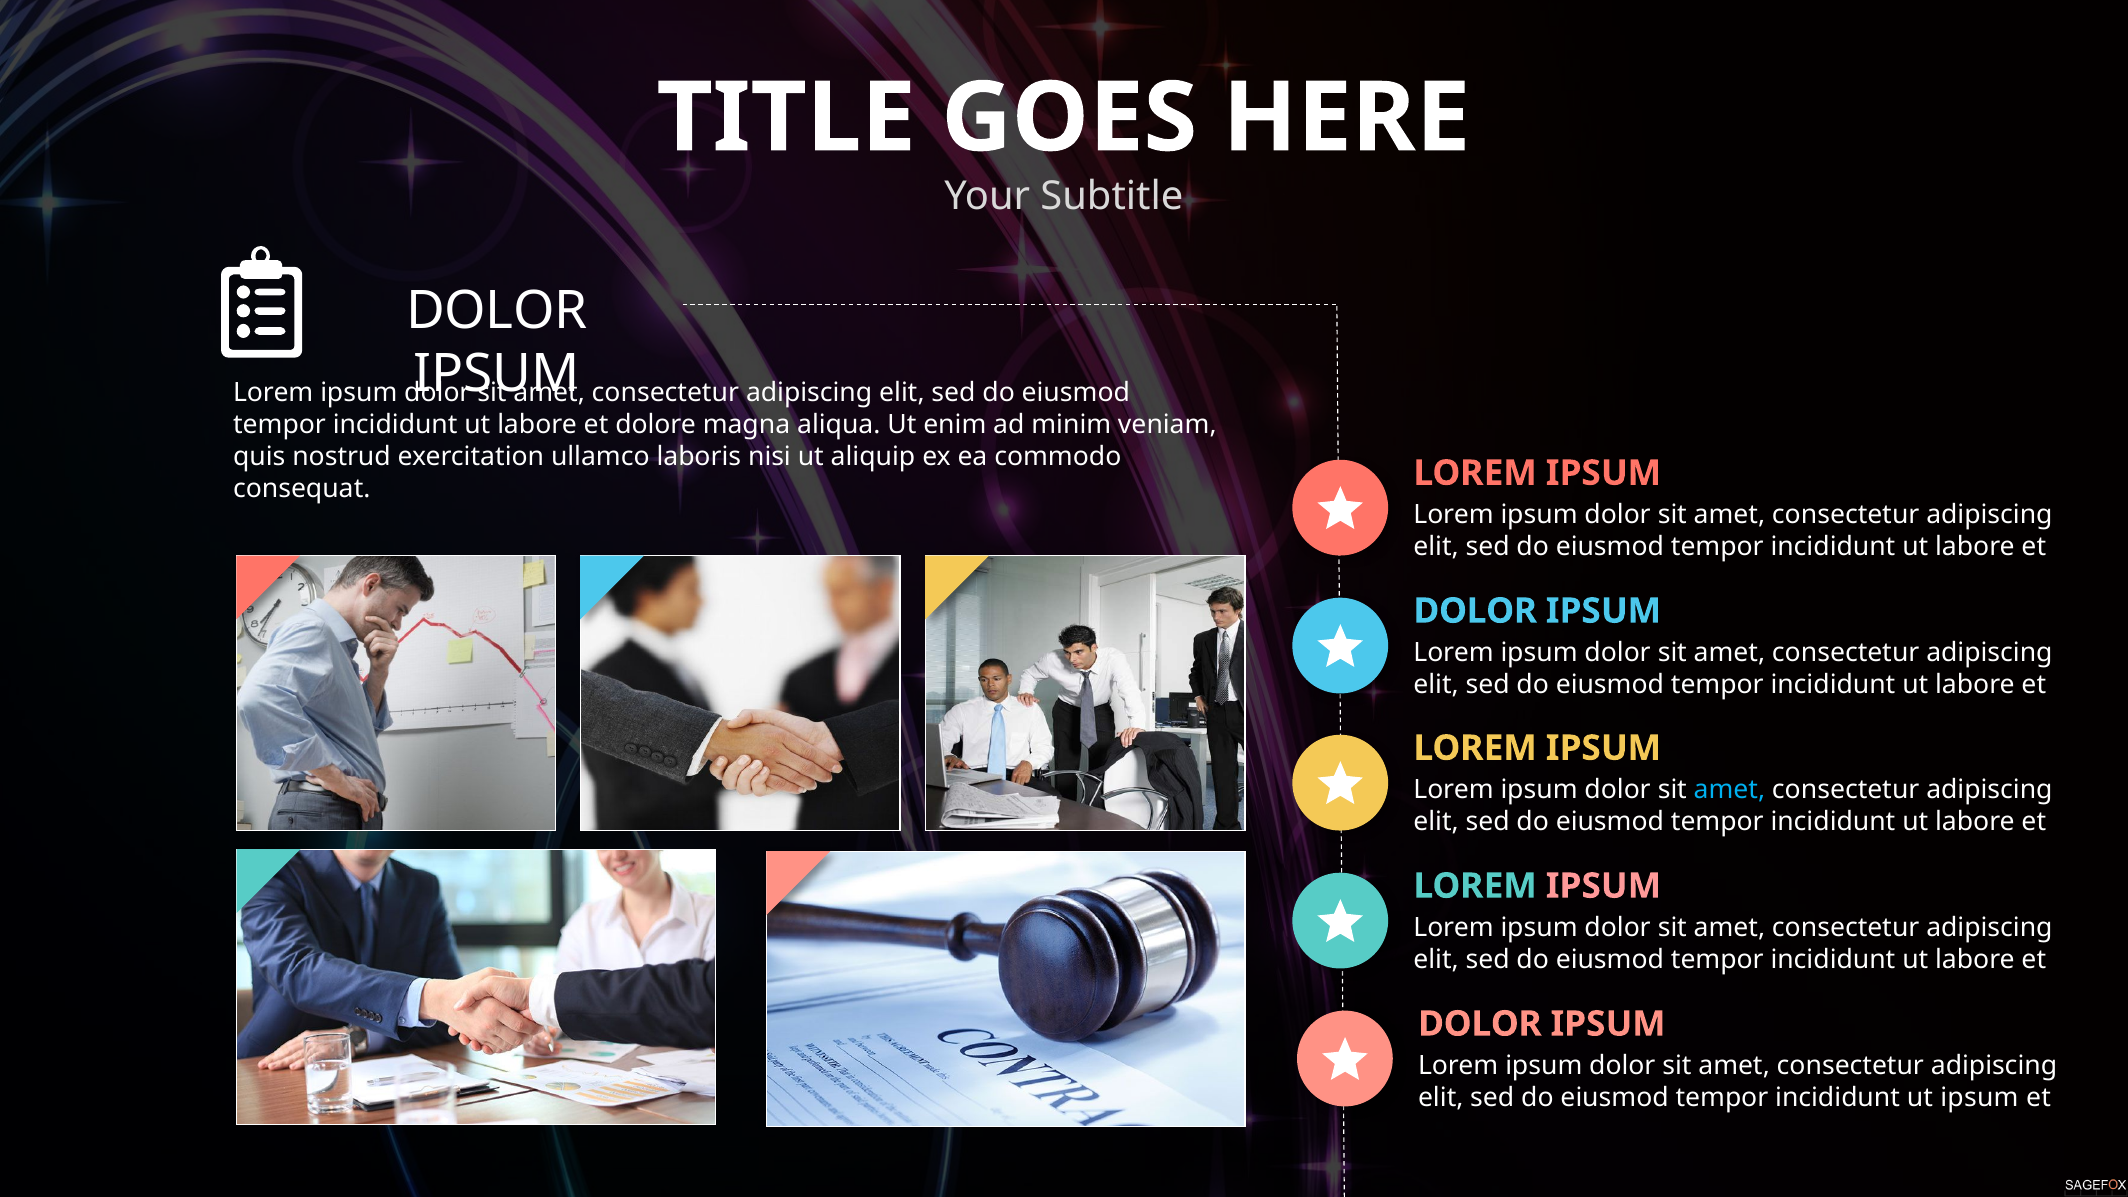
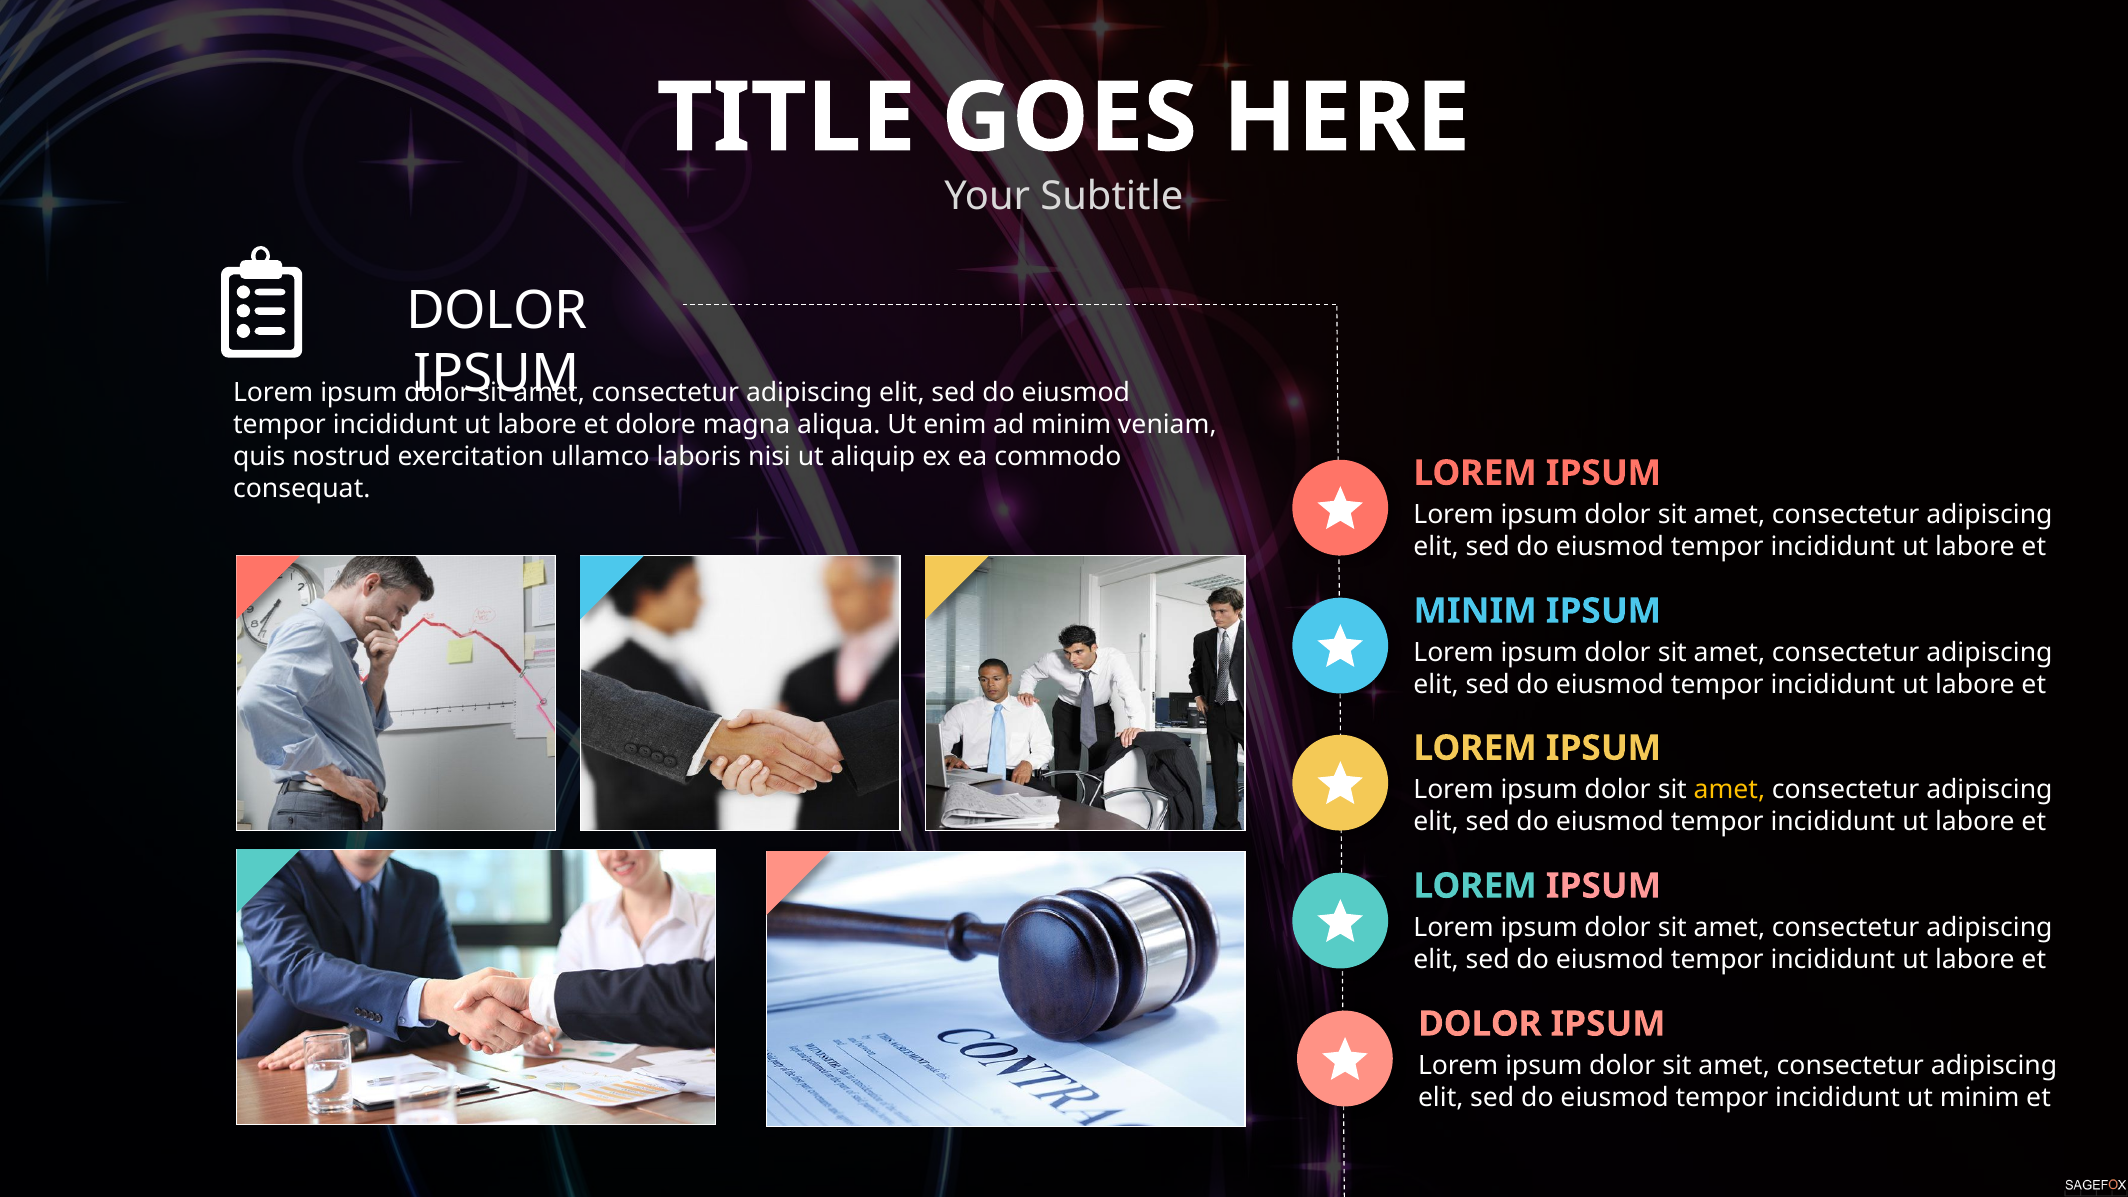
DOLOR at (1475, 611): DOLOR -> MINIM
amet at (1729, 790) colour: light blue -> yellow
ut ipsum: ipsum -> minim
